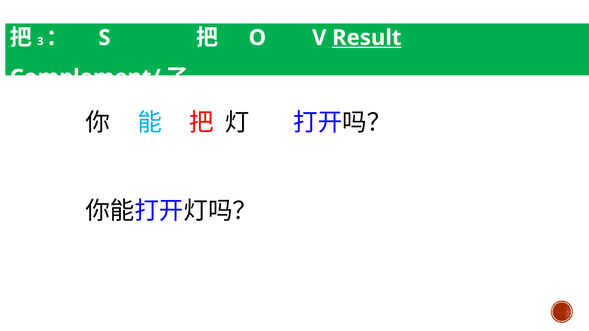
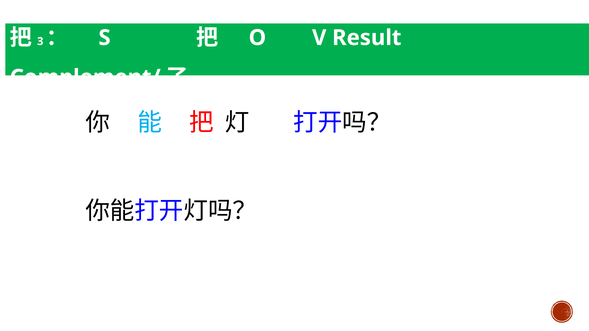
Result underline: present -> none
